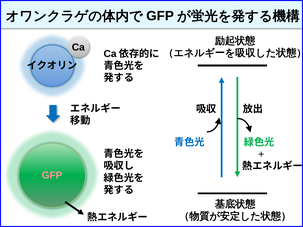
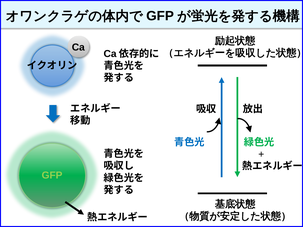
GFP at (52, 176) colour: pink -> light green
